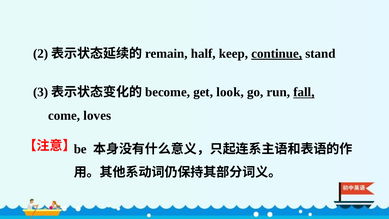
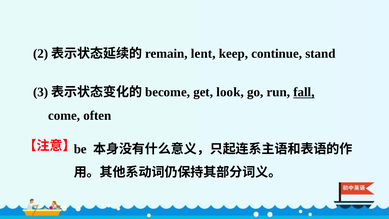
half: half -> lent
continue underline: present -> none
loves: loves -> often
